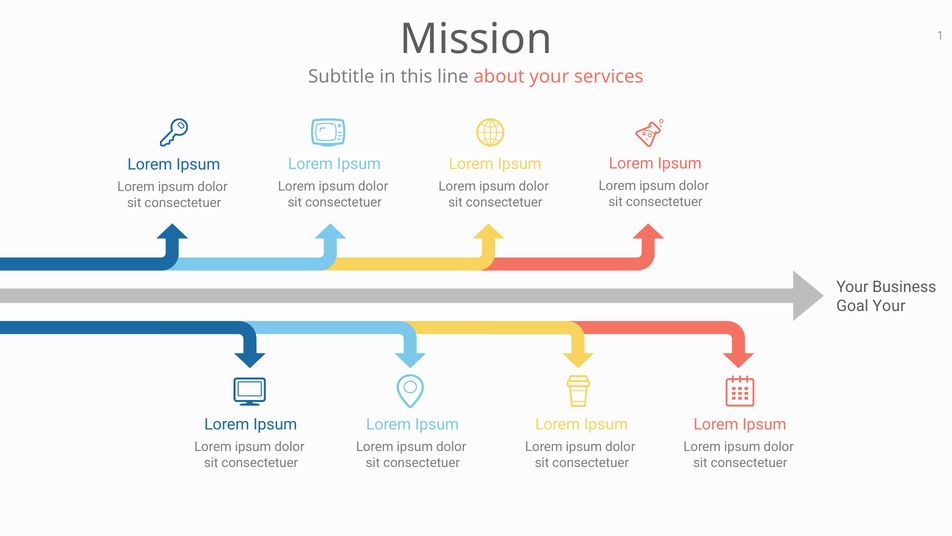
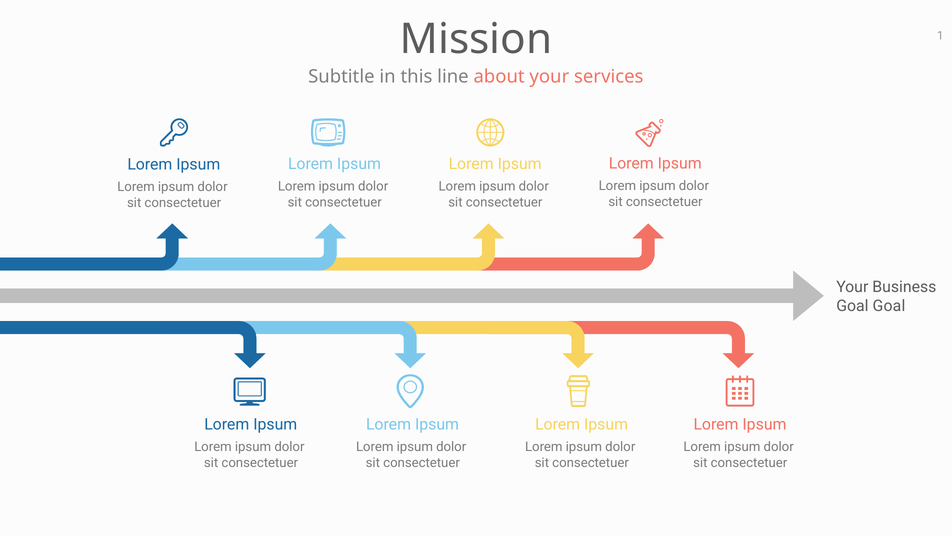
Goal Your: Your -> Goal
